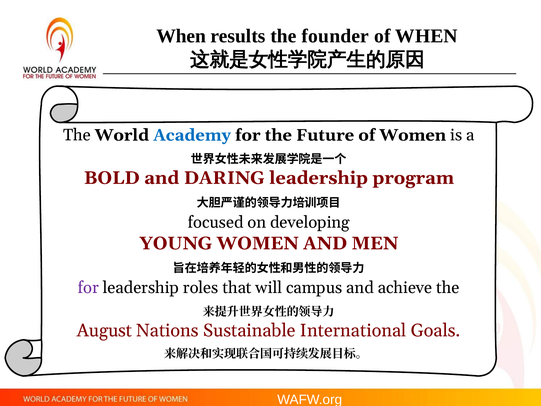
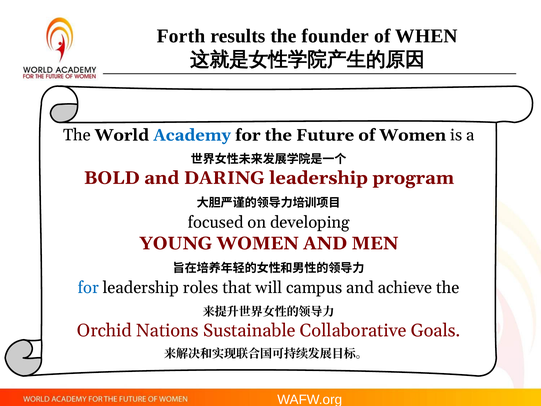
When at (181, 36): When -> Forth
for at (88, 288) colour: purple -> blue
August: August -> Orchid
International: International -> Collaborative
